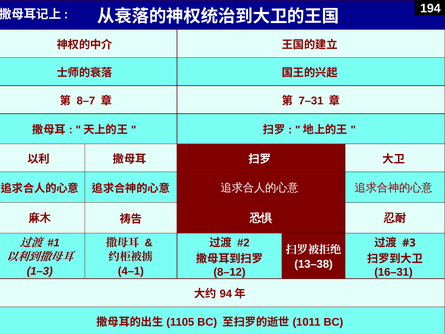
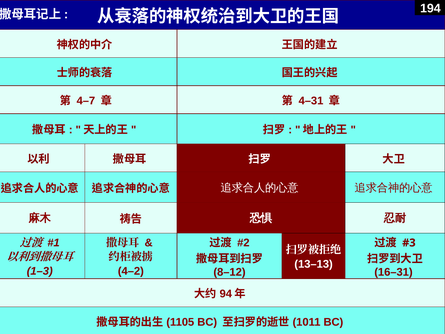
8–7: 8–7 -> 4–7
7–31: 7–31 -> 4–31
13–38: 13–38 -> 13–13
4–1: 4–1 -> 4–2
